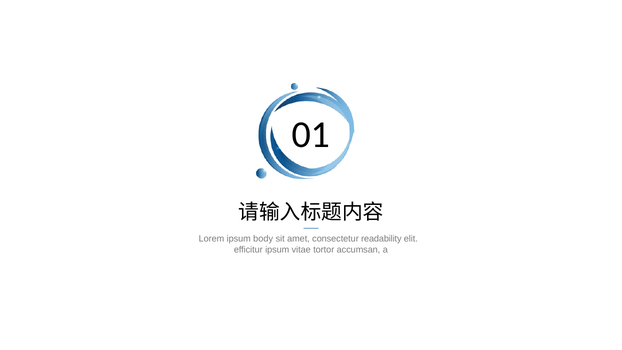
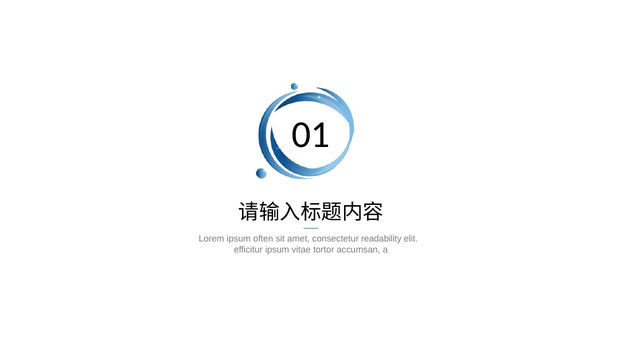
body: body -> often
